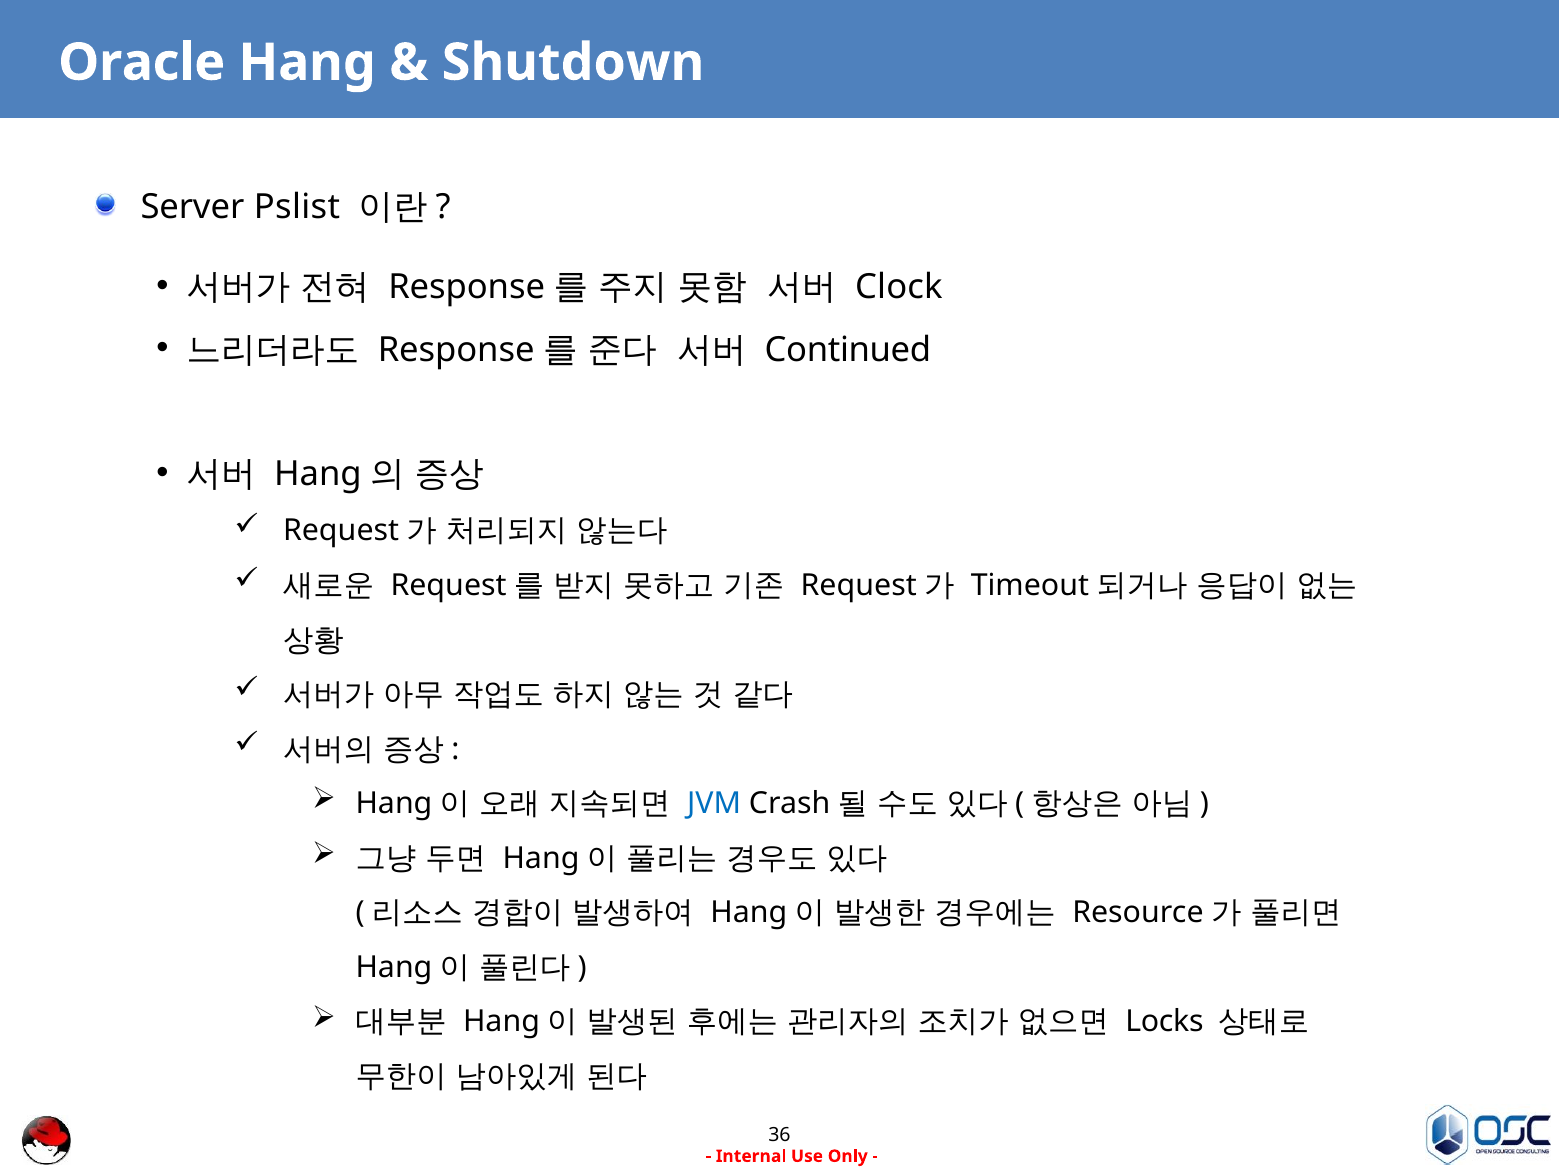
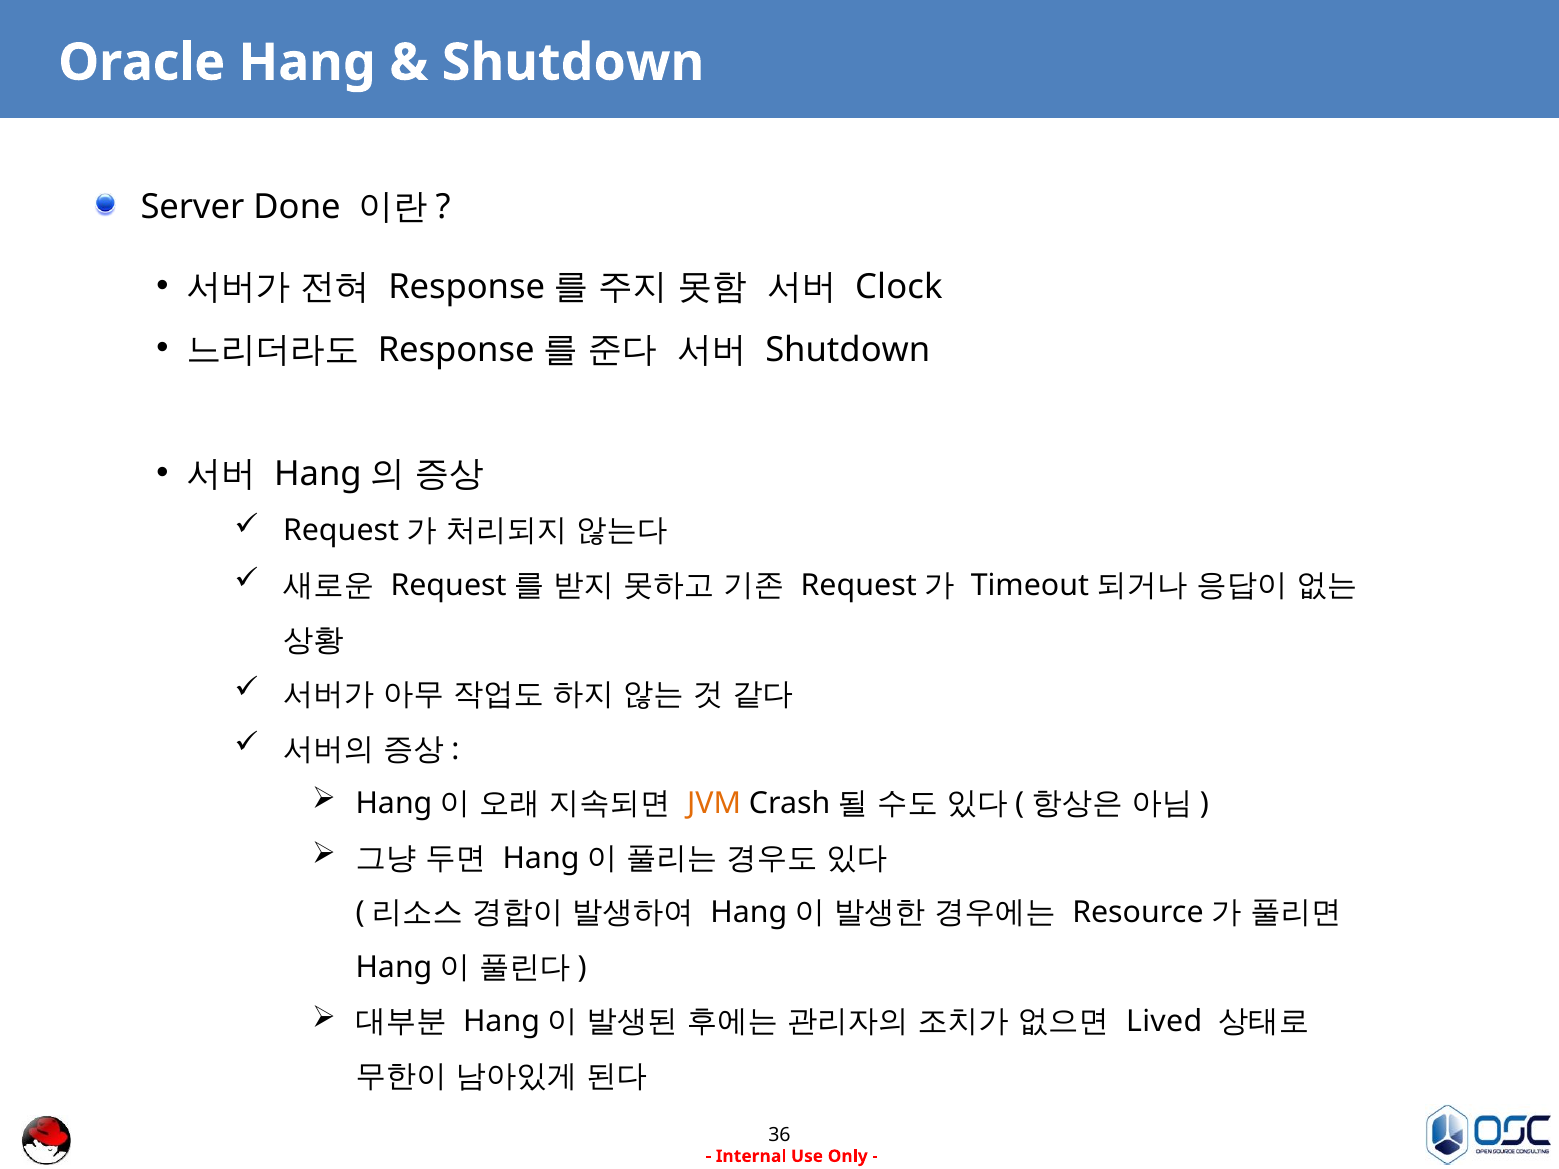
Pslist: Pslist -> Done
Continued at (848, 350): Continued -> Shutdown
JVM colour: blue -> orange
Locks: Locks -> Lived
